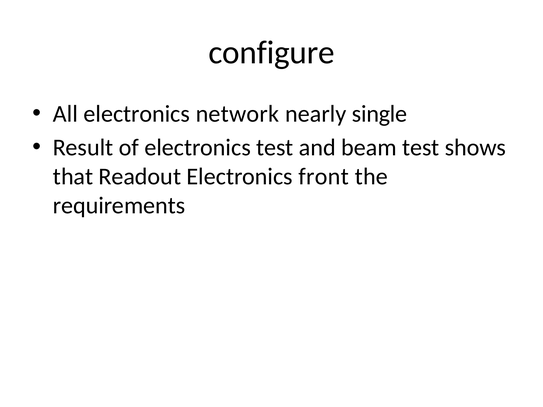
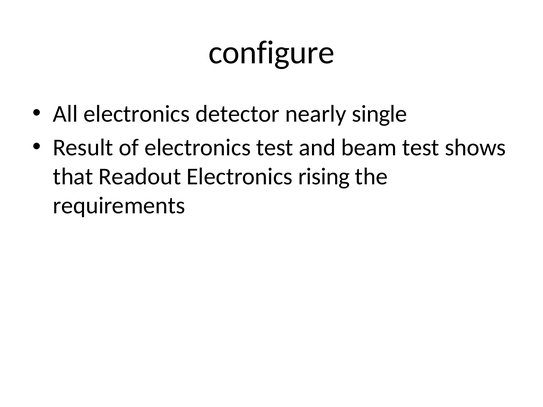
network: network -> detector
front: front -> rising
